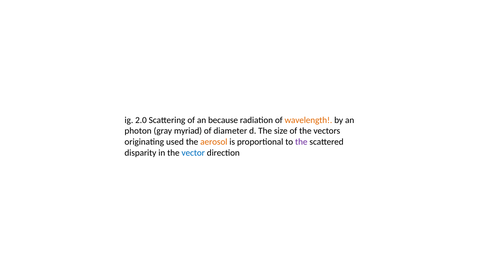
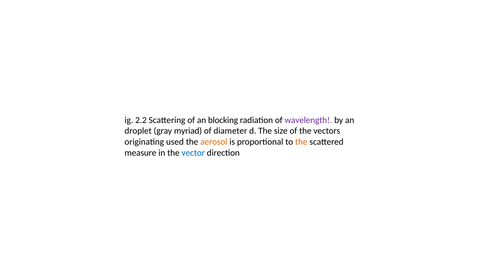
2.0: 2.0 -> 2.2
because: because -> blocking
wavelength colour: orange -> purple
photon: photon -> droplet
the at (301, 142) colour: purple -> orange
disparity: disparity -> measure
